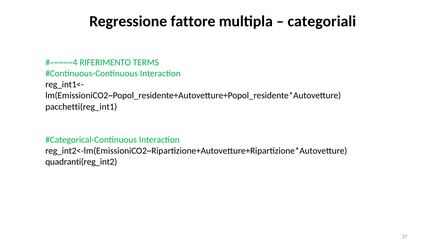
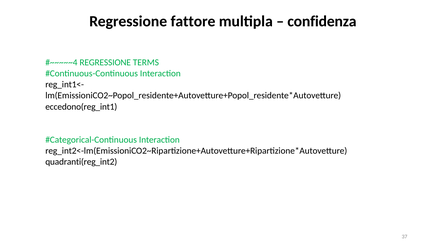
categoriali: categoriali -> confidenza
RIFERIMENTO at (105, 63): RIFERIMENTO -> REGRESSIONE
pacchetti(reg_int1: pacchetti(reg_int1 -> eccedono(reg_int1
